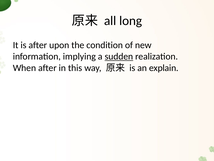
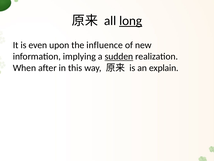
long underline: none -> present
is after: after -> even
condition: condition -> influence
